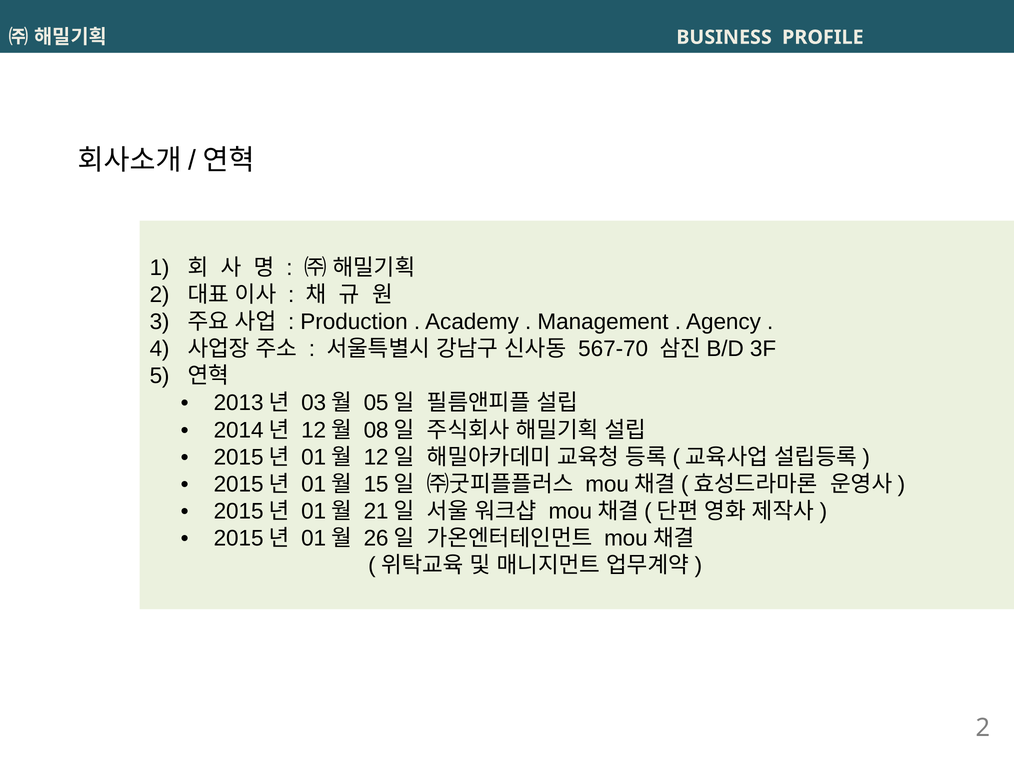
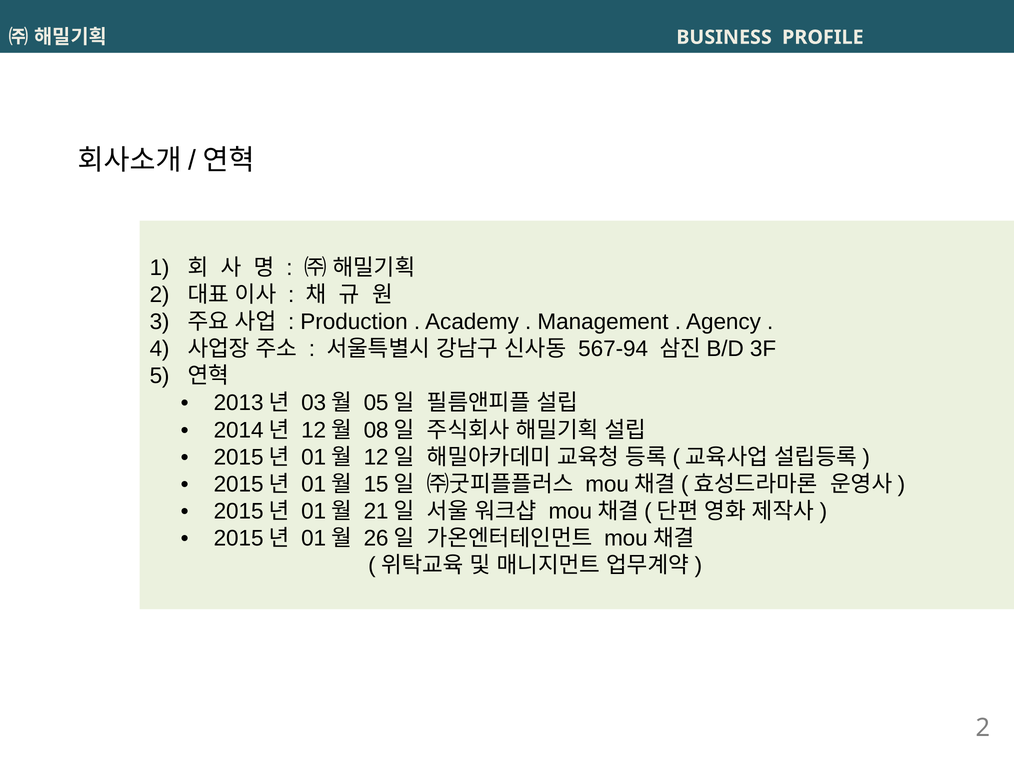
567-70: 567-70 -> 567-94
